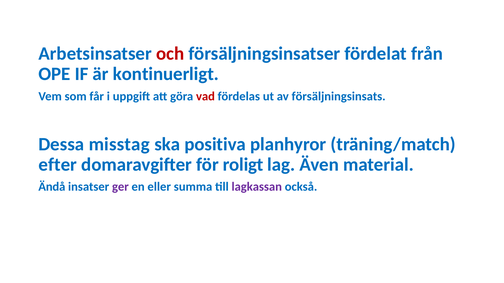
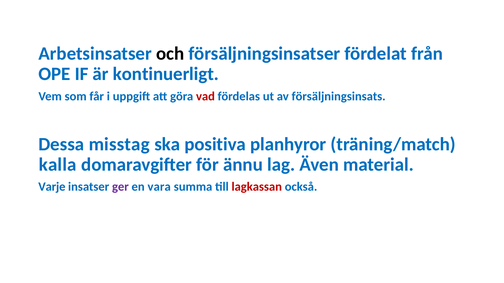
och colour: red -> black
efter: efter -> kalla
roligt: roligt -> ännu
Ändå: Ändå -> Varje
eller: eller -> vara
lagkassan colour: purple -> red
